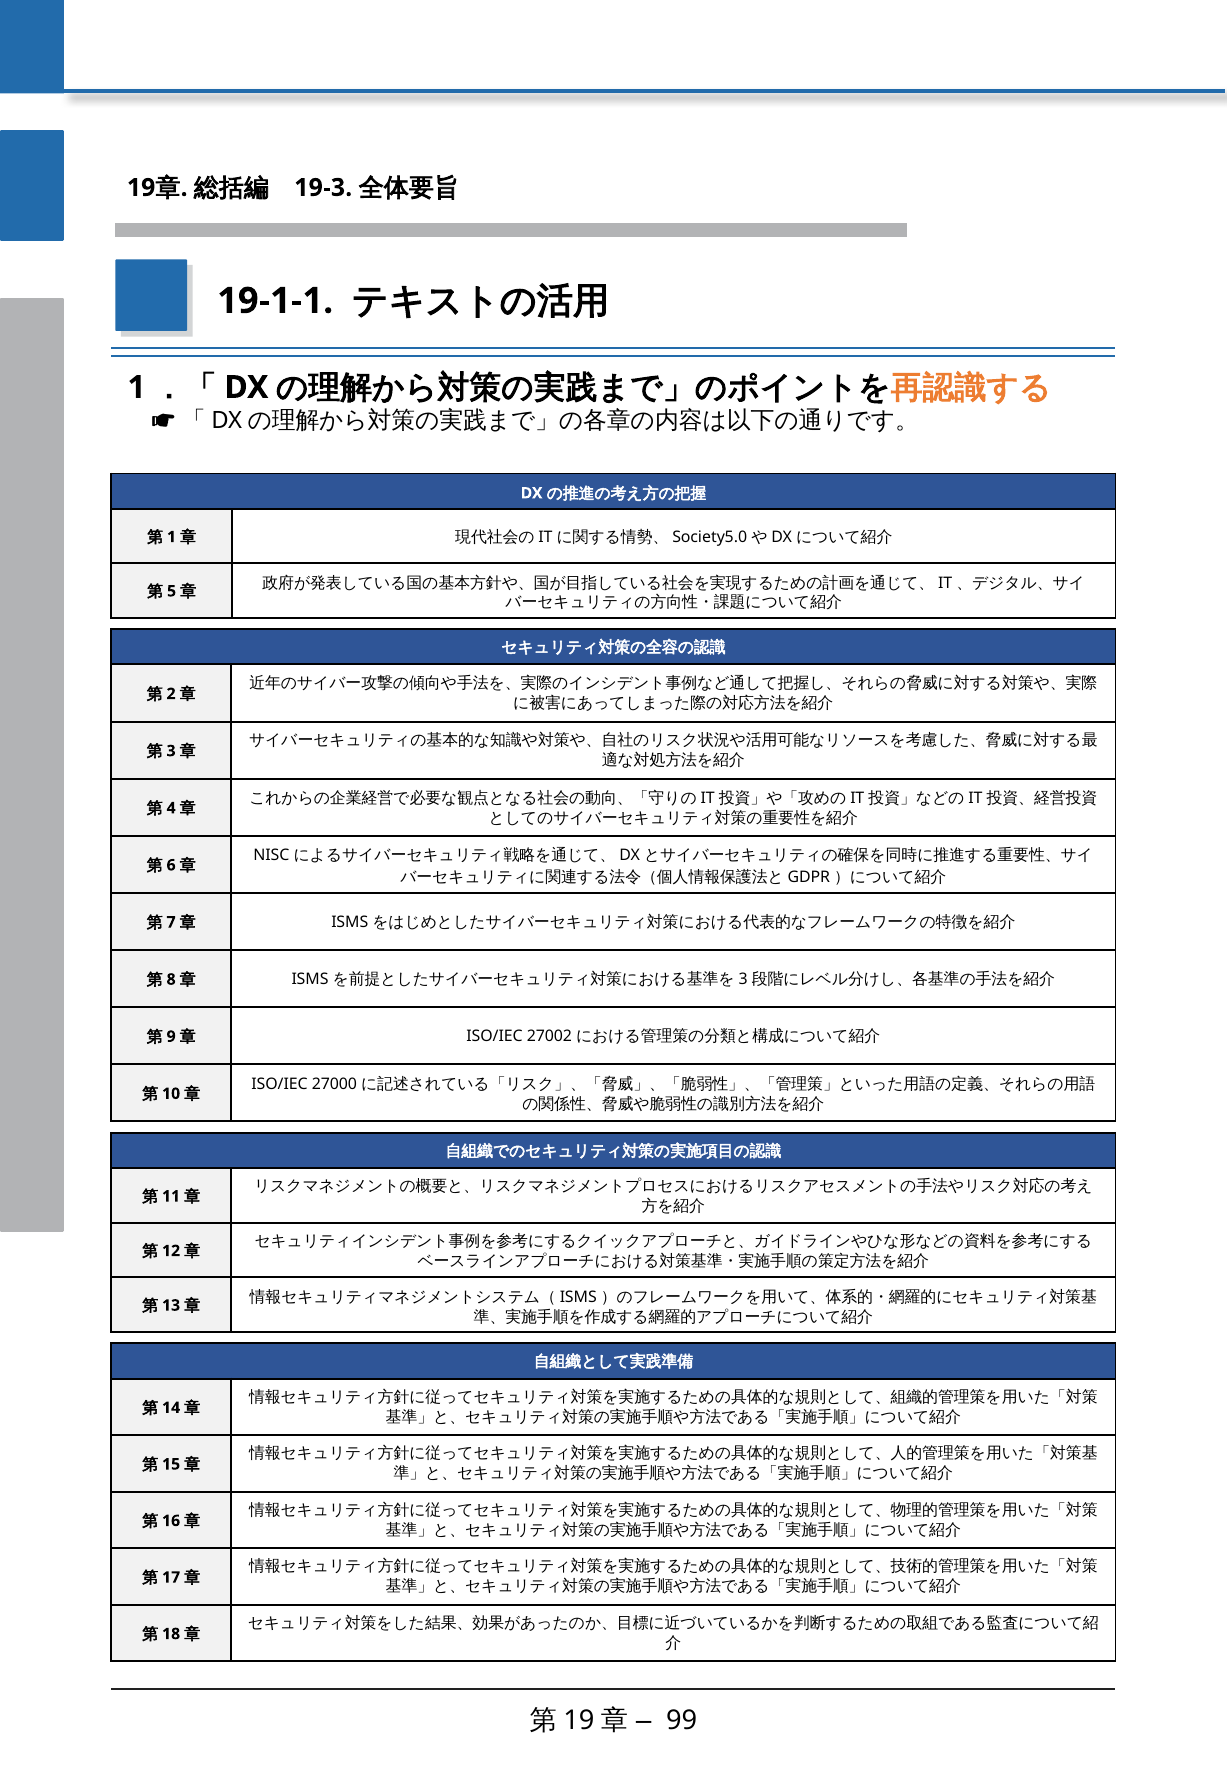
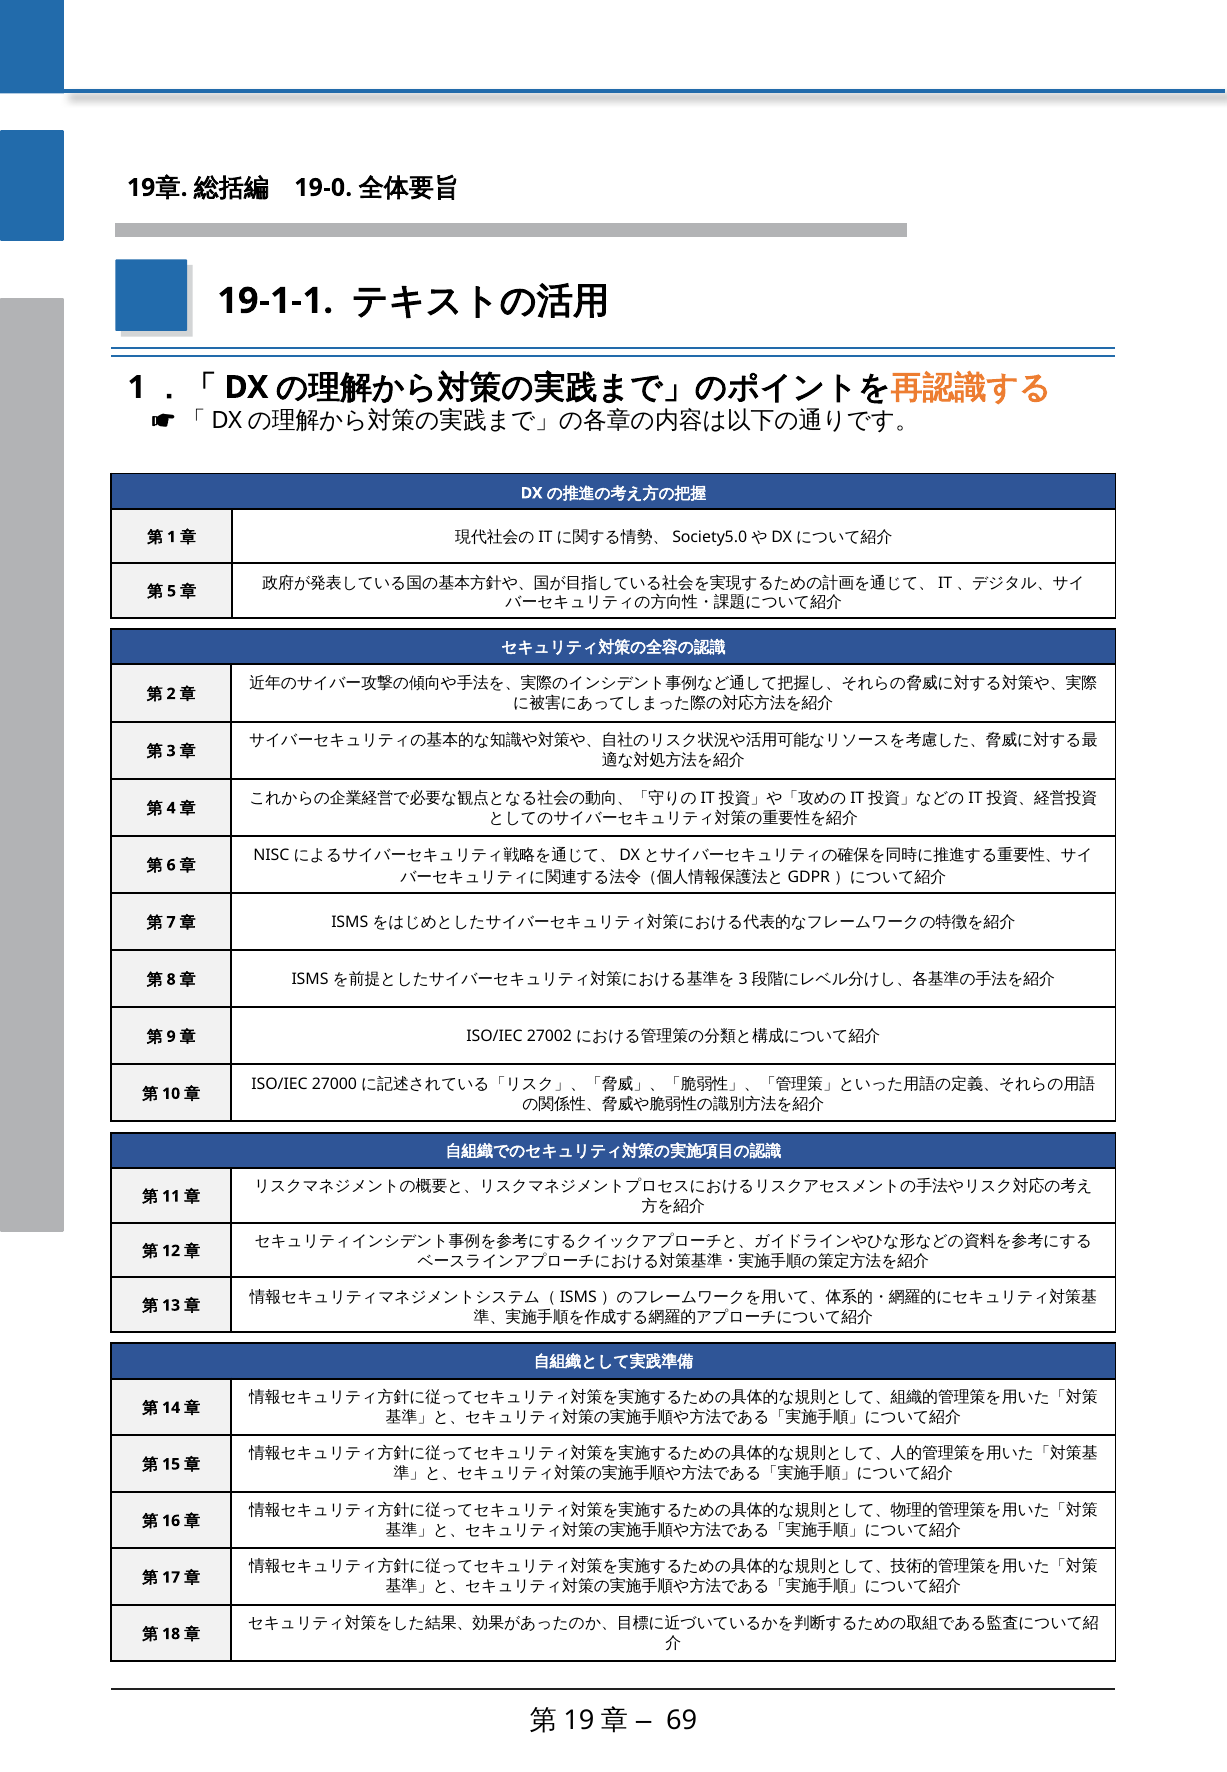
19-3: 19-3 -> 19-0
99: 99 -> 69
